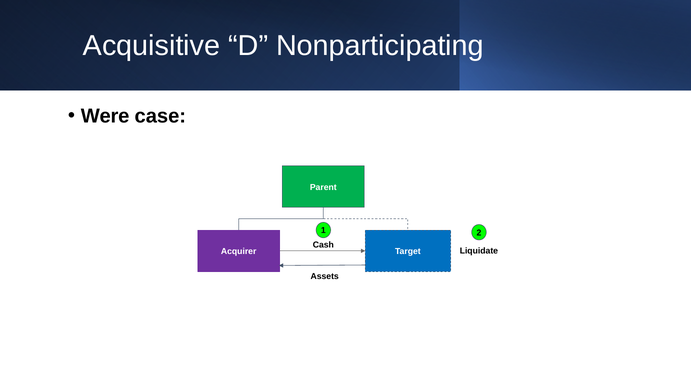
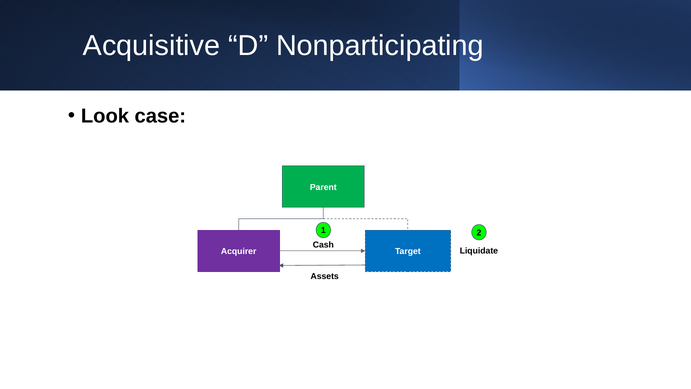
Were: Were -> Look
